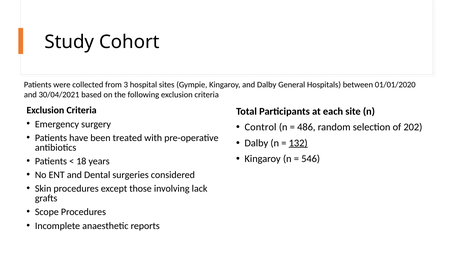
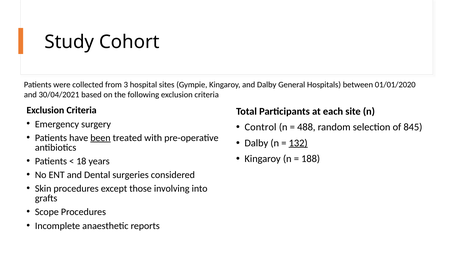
486: 486 -> 488
202: 202 -> 845
been underline: none -> present
546: 546 -> 188
lack: lack -> into
